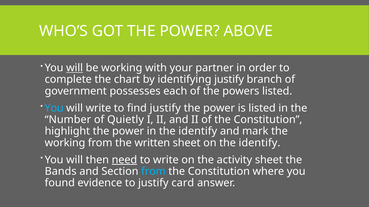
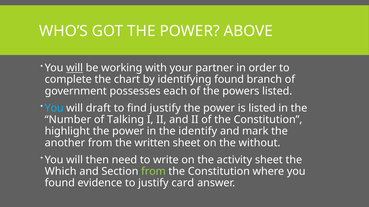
identifying justify: justify -> found
will write: write -> draft
Quietly: Quietly -> Talking
working at (65, 143): working -> another
on the identify: identify -> without
need underline: present -> none
Bands: Bands -> Which
from at (153, 172) colour: light blue -> light green
